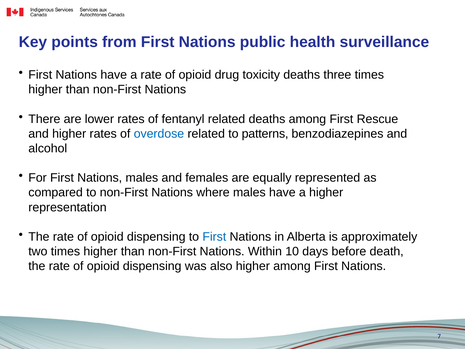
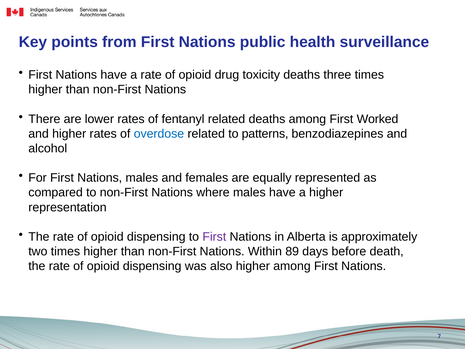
Rescue: Rescue -> Worked
First at (214, 237) colour: blue -> purple
10: 10 -> 89
